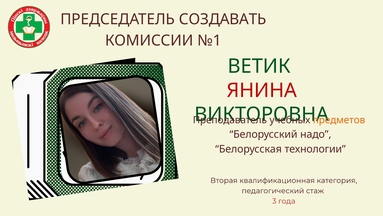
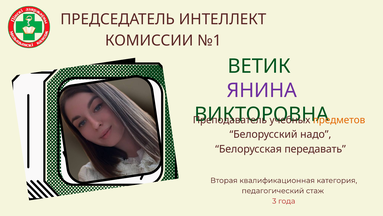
СОЗДАВАТЬ: СОЗДАВАТЬ -> ИНТЕЛЛЕКТ
ЯНИНА colour: red -> purple
технологии: технологии -> передавать
